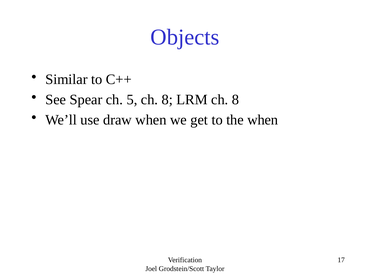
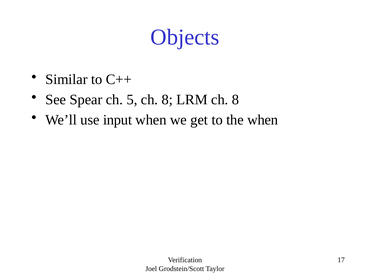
draw: draw -> input
